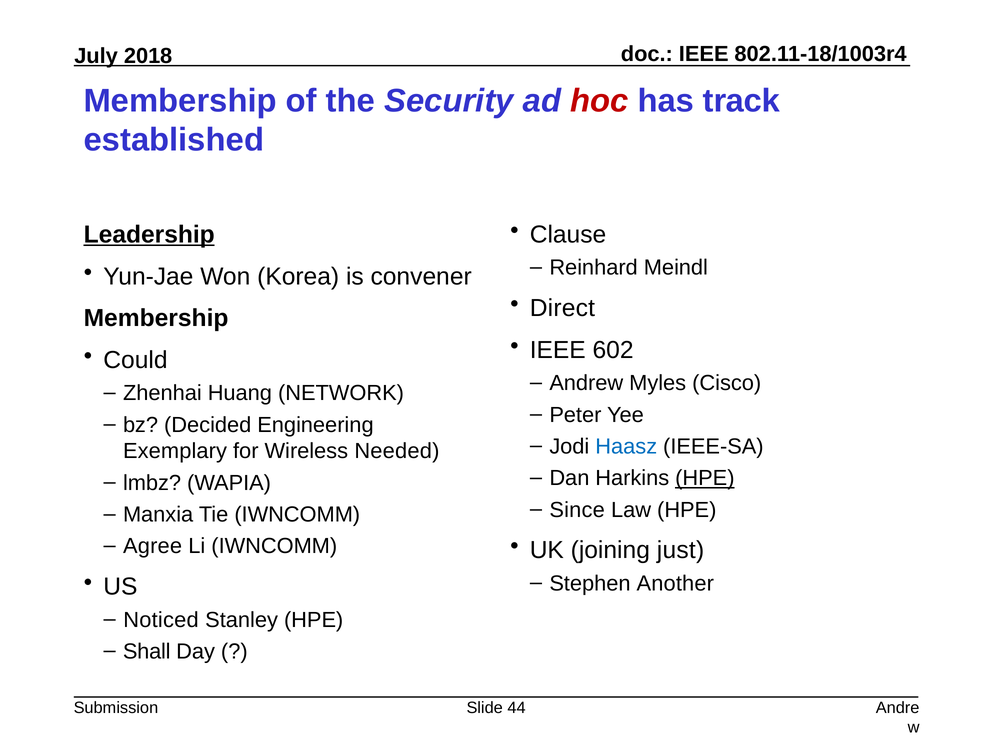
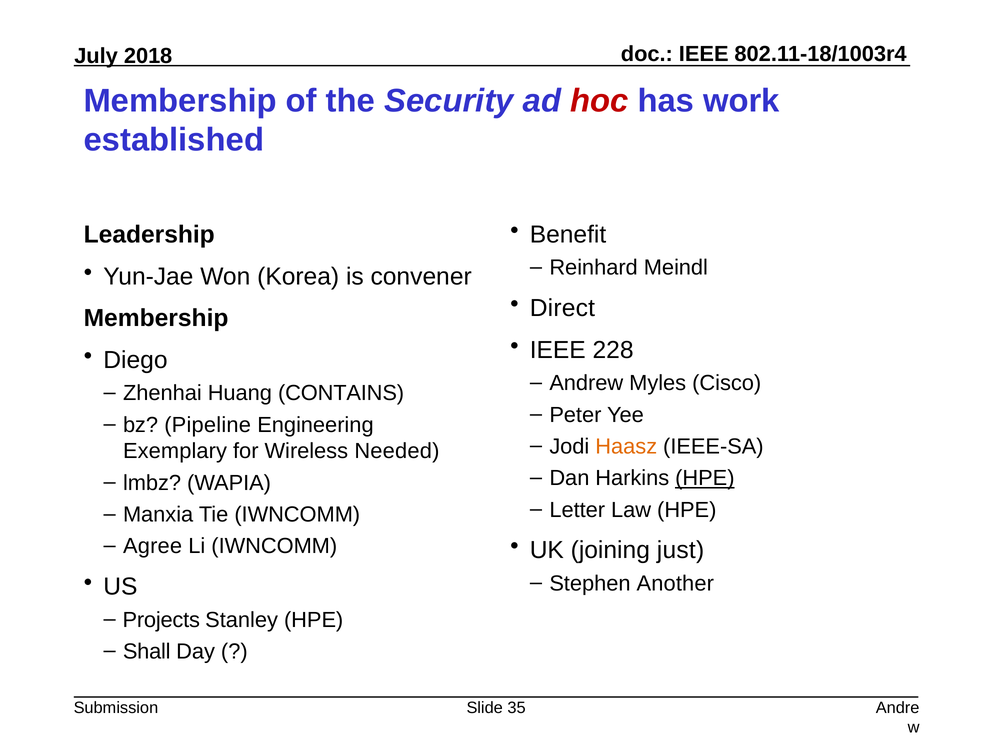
track: track -> work
Clause: Clause -> Benefit
Leadership underline: present -> none
602: 602 -> 228
Could: Could -> Diego
NETWORK: NETWORK -> CONTAINS
Decided: Decided -> Pipeline
Haasz colour: blue -> orange
Since: Since -> Letter
Noticed: Noticed -> Projects
44: 44 -> 35
